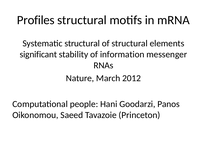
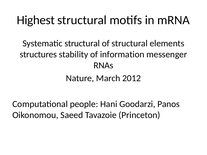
Profiles: Profiles -> Highest
significant: significant -> structures
